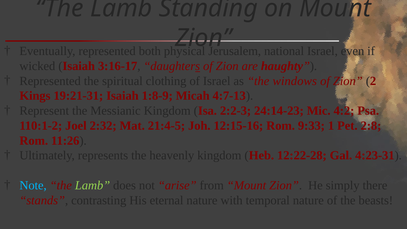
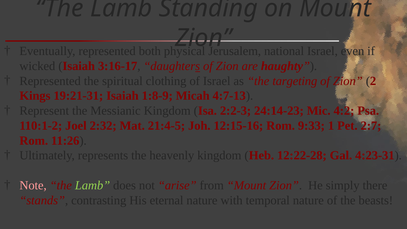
windows: windows -> targeting
2:8: 2:8 -> 2:7
Note colour: light blue -> pink
